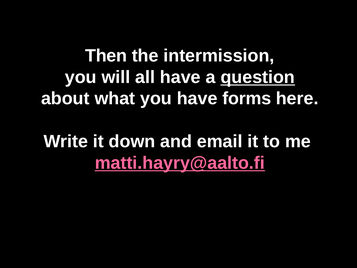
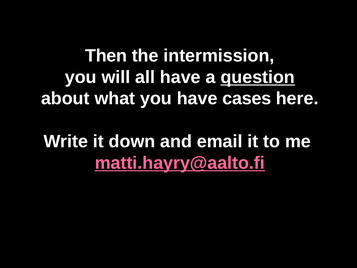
forms: forms -> cases
